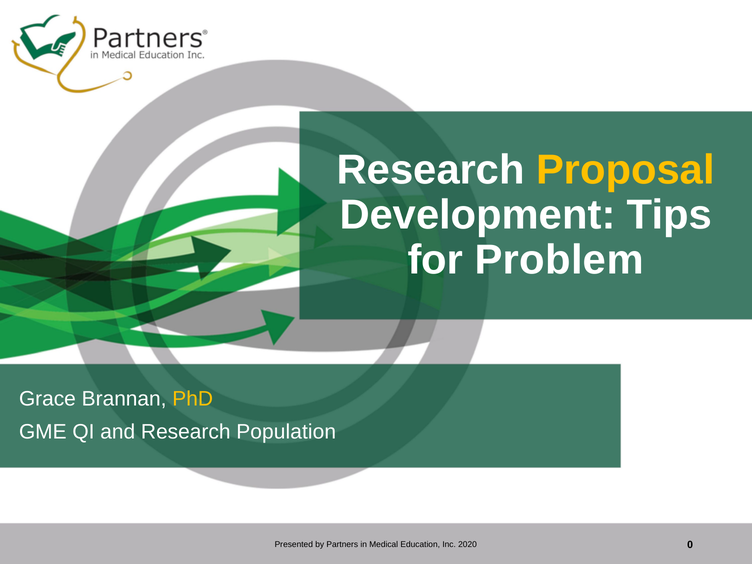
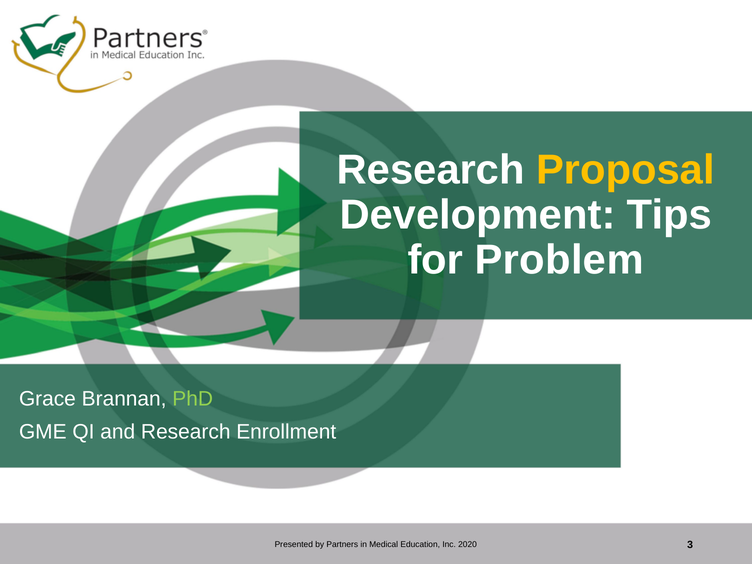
PhD colour: yellow -> light green
Population: Population -> Enrollment
0: 0 -> 3
